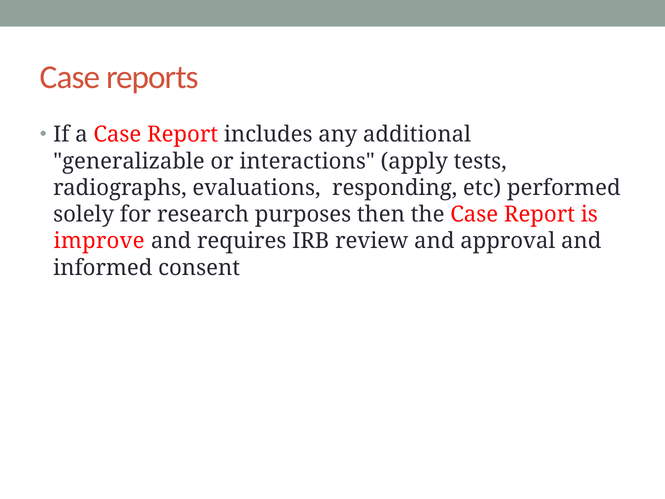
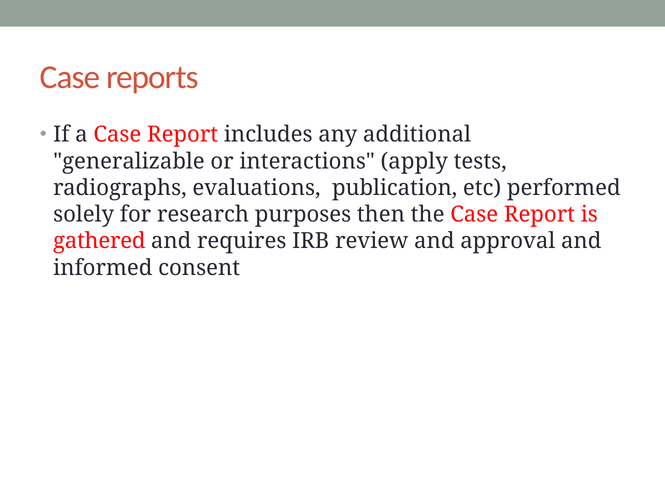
responding: responding -> publication
improve: improve -> gathered
